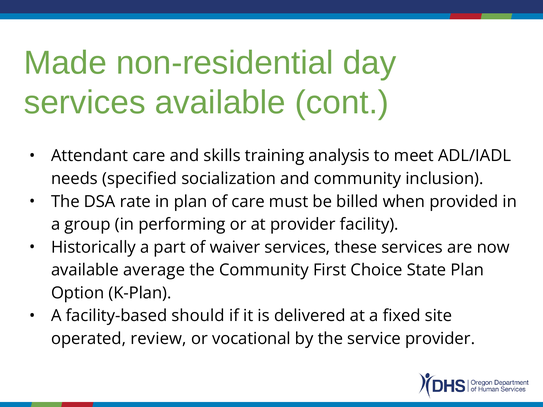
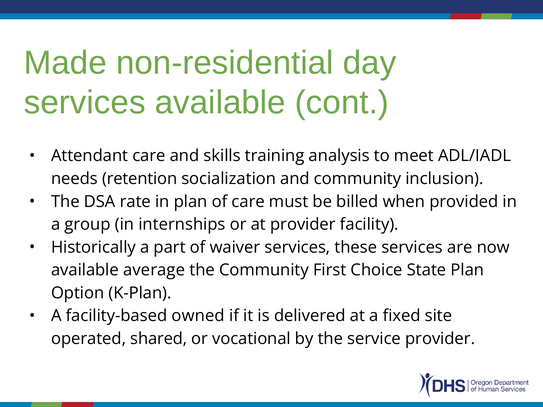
specified: specified -> retention
performing: performing -> internships
should: should -> owned
review: review -> shared
